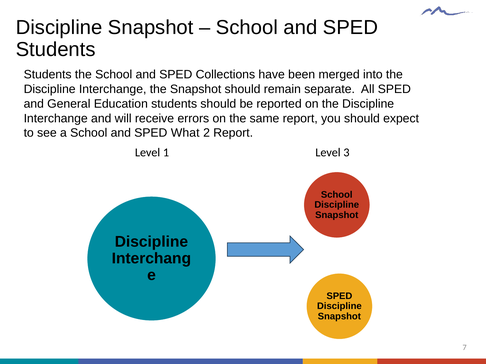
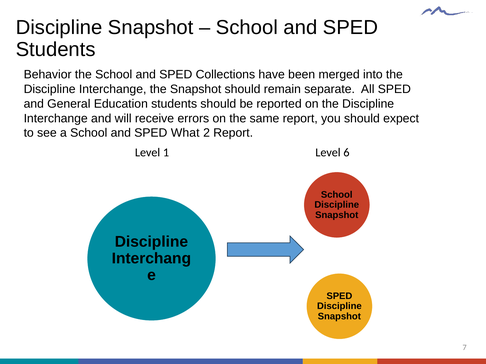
Students at (48, 75): Students -> Behavior
3: 3 -> 6
